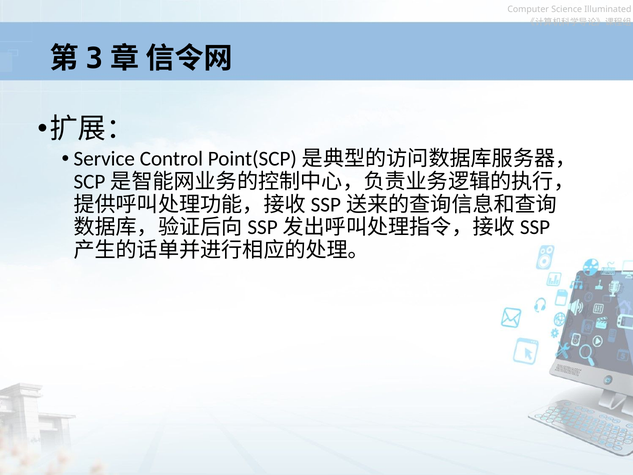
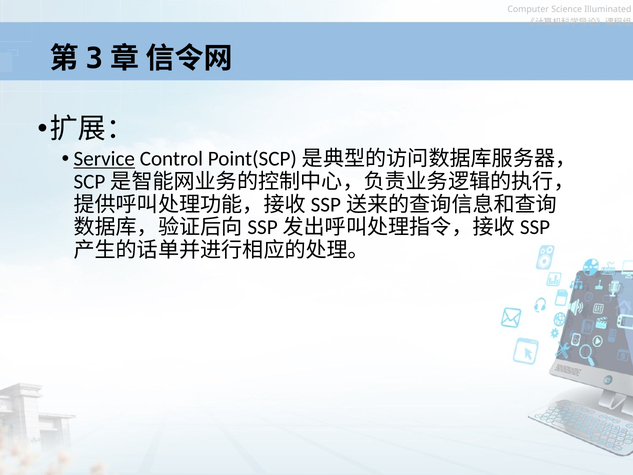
Service underline: none -> present
